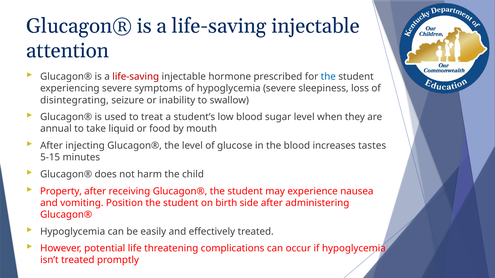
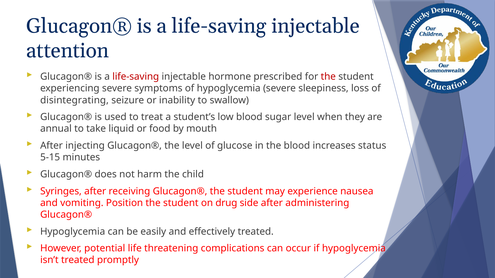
the at (328, 77) colour: blue -> red
tastes: tastes -> status
Property: Property -> Syringes
birth: birth -> drug
